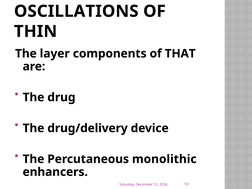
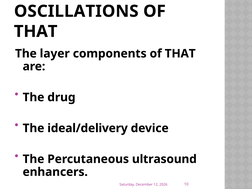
THIN at (36, 31): THIN -> THAT
drug/delivery: drug/delivery -> ideal/delivery
monolithic: monolithic -> ultrasound
